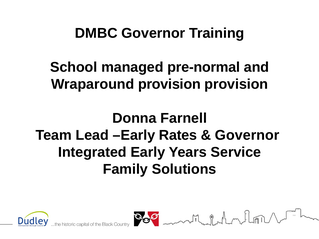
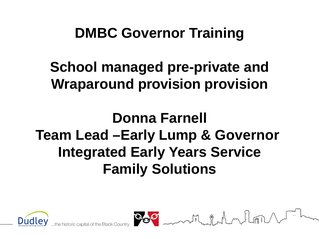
pre-normal: pre-normal -> pre-private
Rates: Rates -> Lump
